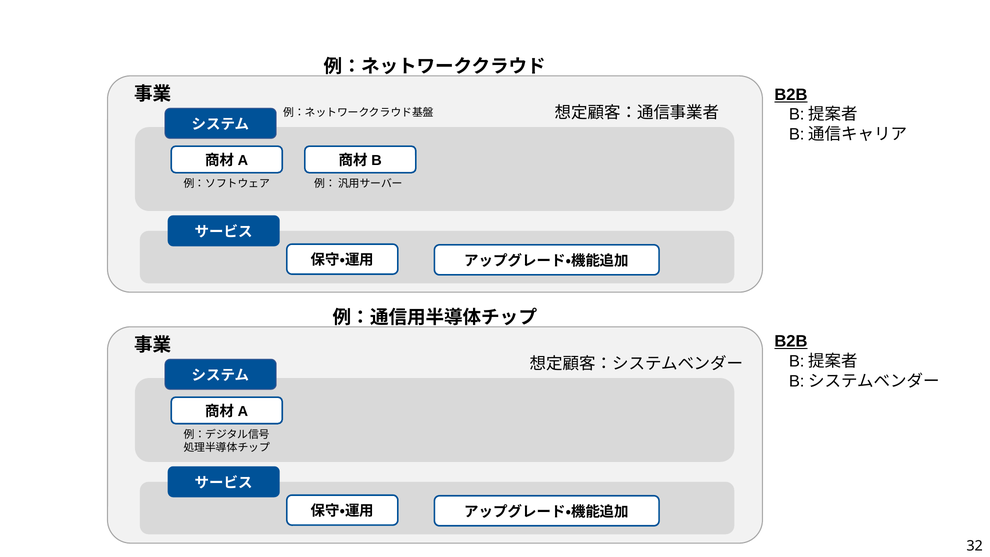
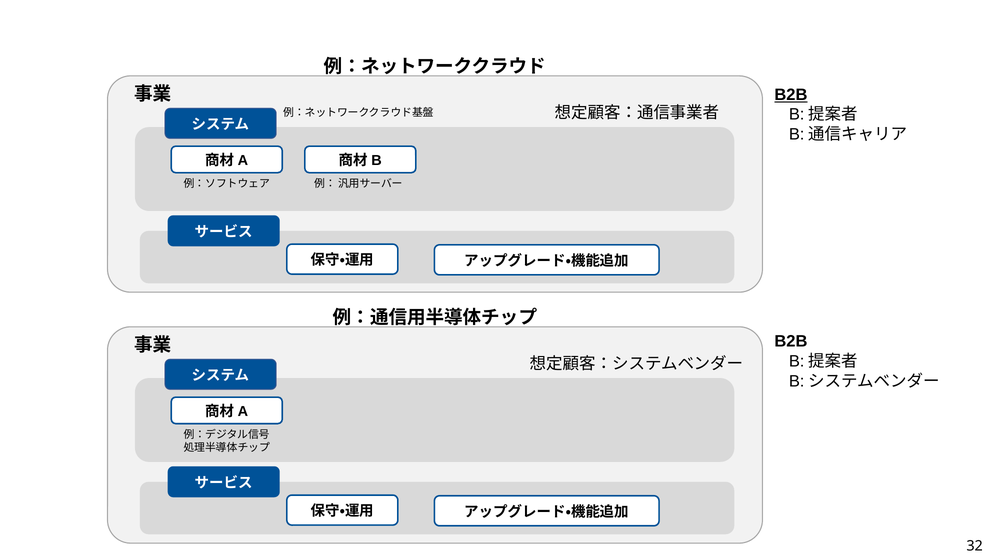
B2B at (791, 341) underline: present -> none
